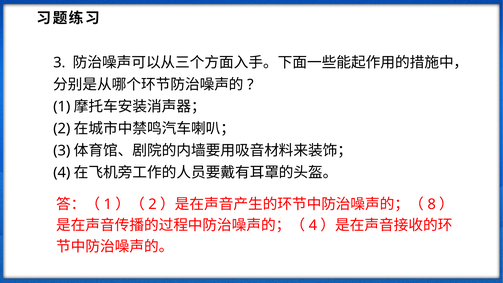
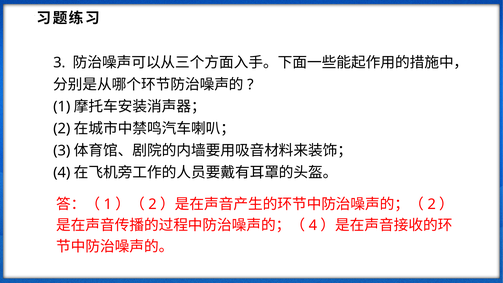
8 at (432, 204): 8 -> 2
